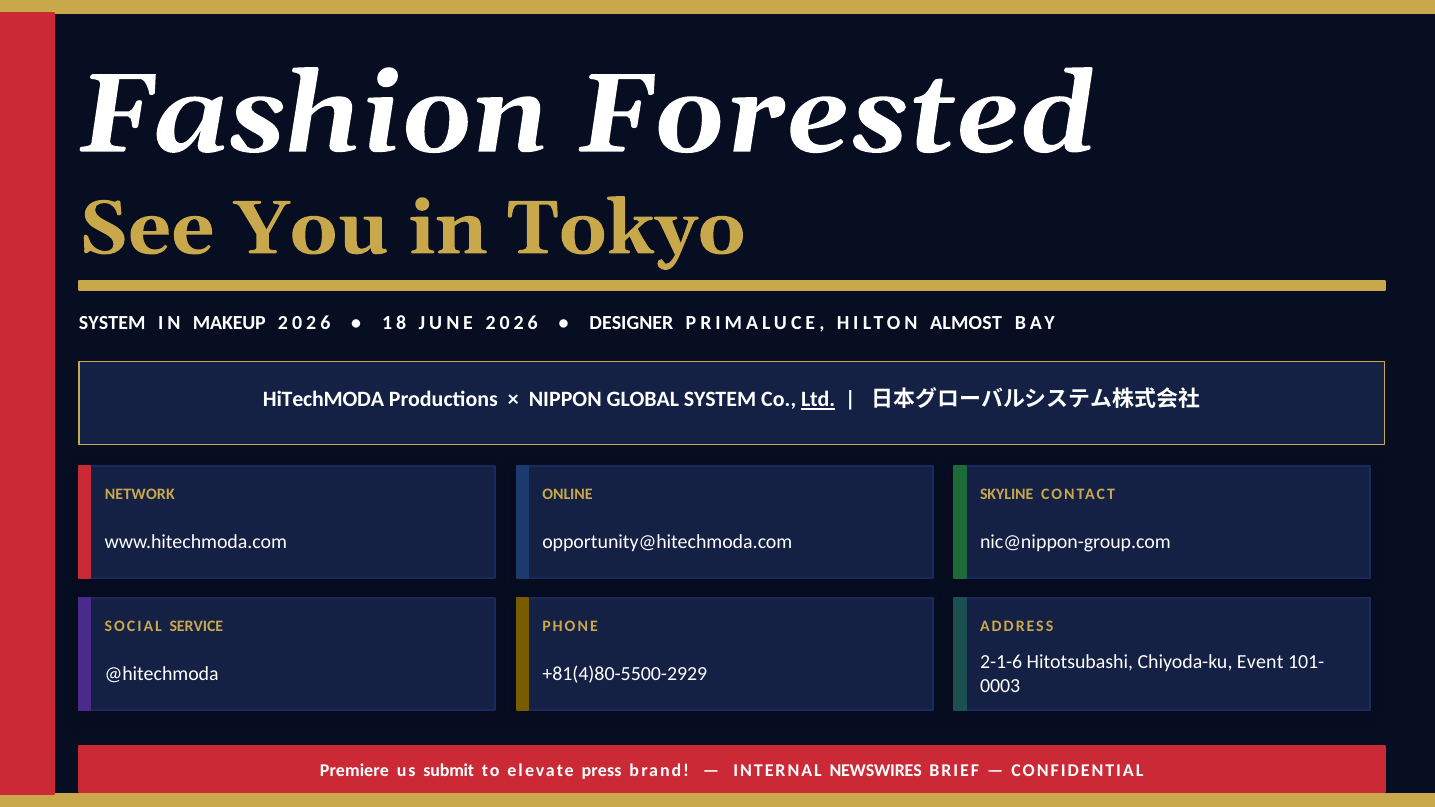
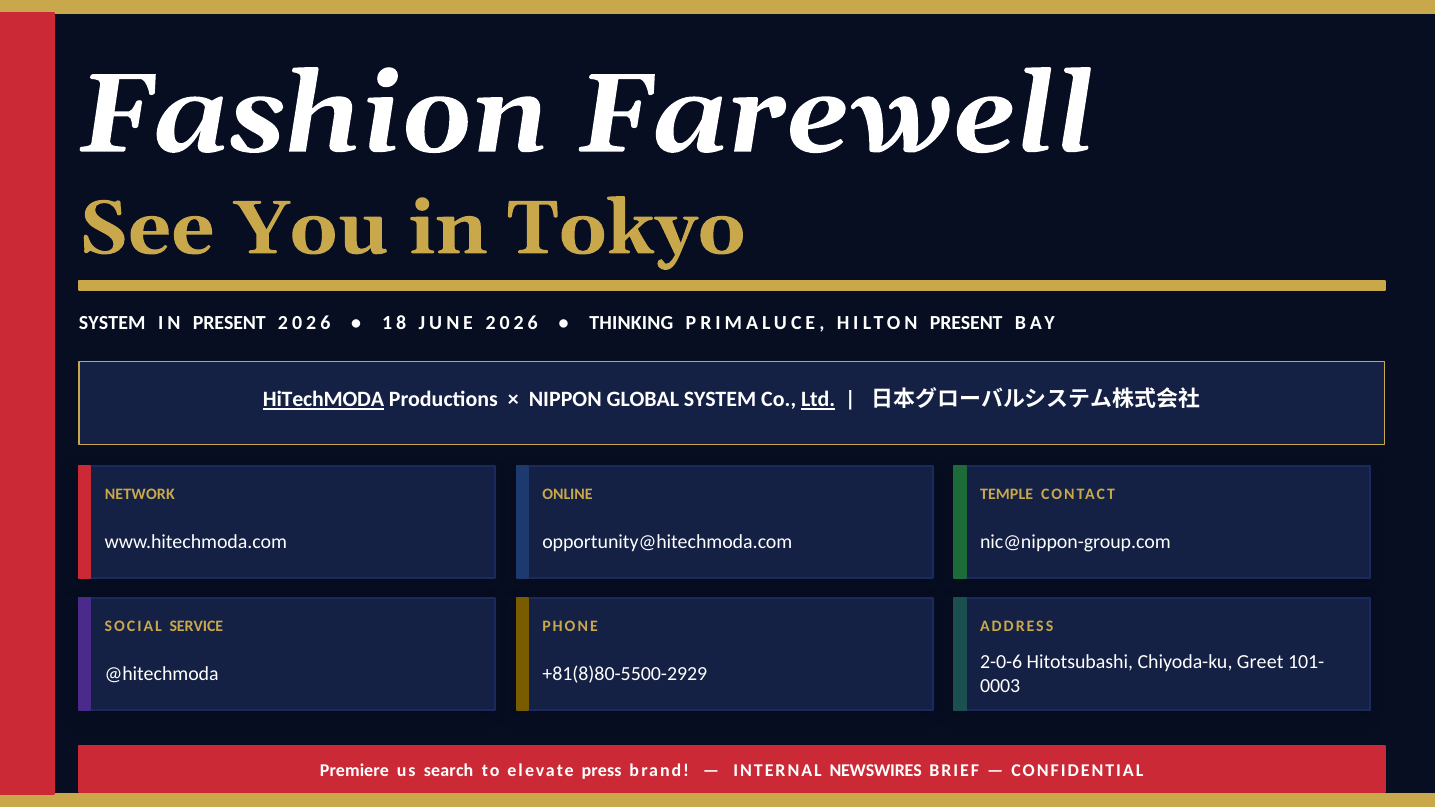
Forested: Forested -> Farewell
IN MAKEUP: MAKEUP -> PRESENT
DESIGNER: DESIGNER -> THINKING
HILTON ALMOST: ALMOST -> PRESENT
HiTechMODA underline: none -> present
SKYLINE: SKYLINE -> TEMPLE
2-1-6: 2-1-6 -> 2-0-6
Event: Event -> Greet
+81(4)80-5500-2929: +81(4)80-5500-2929 -> +81(8)80-5500-2929
submit: submit -> search
